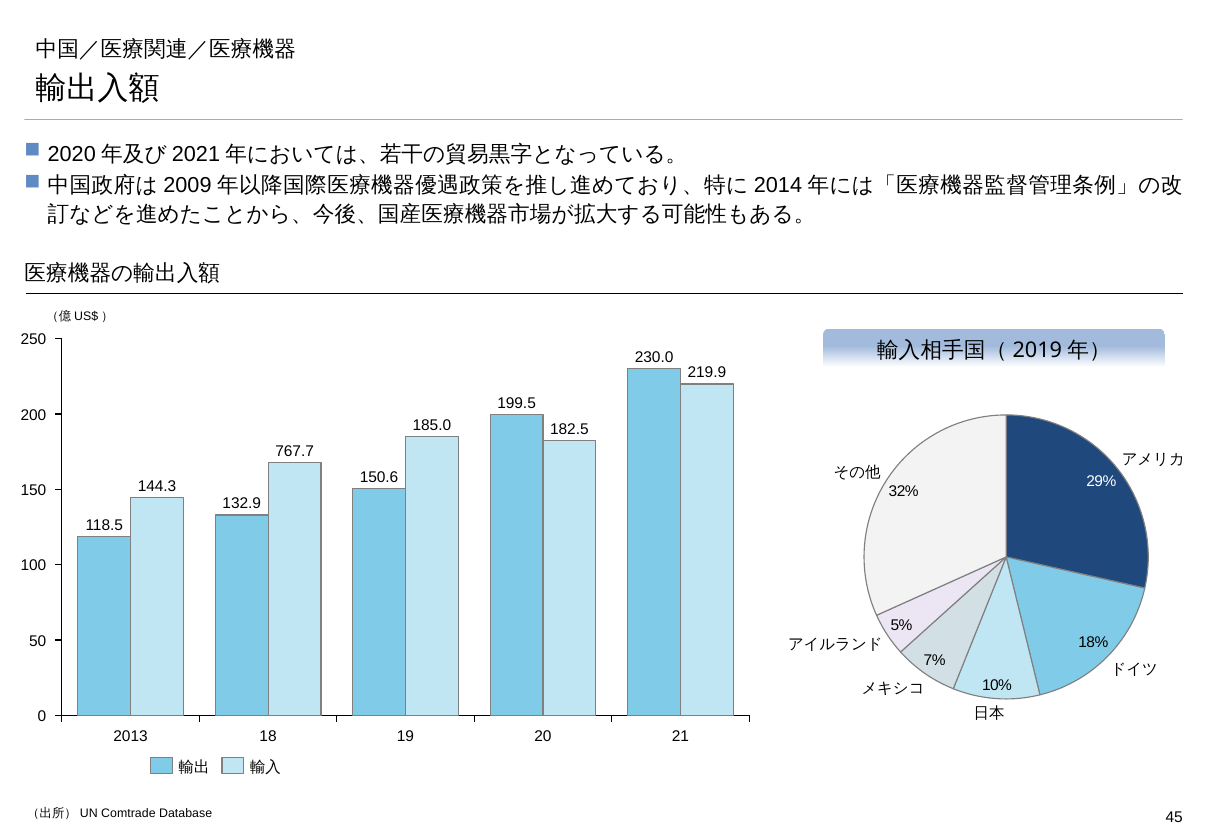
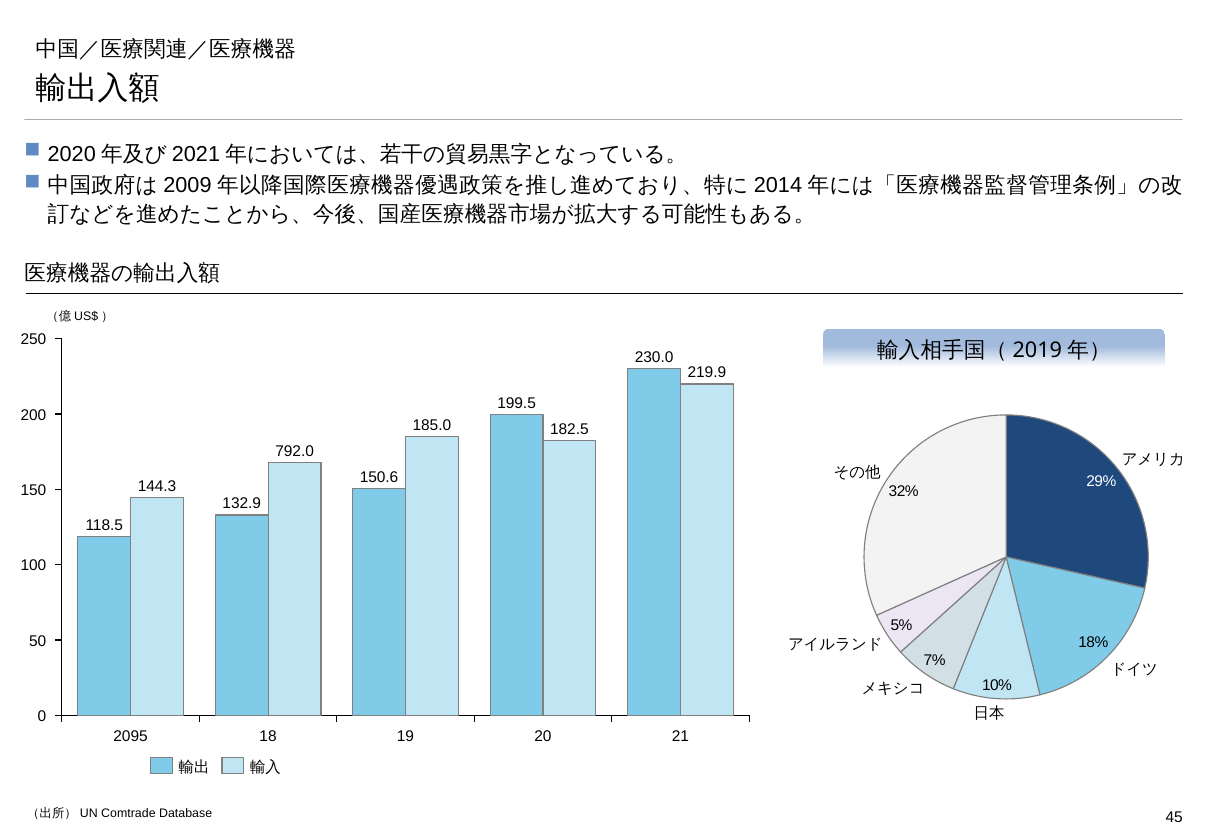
767.7: 767.7 -> 792.0
2013: 2013 -> 2095
